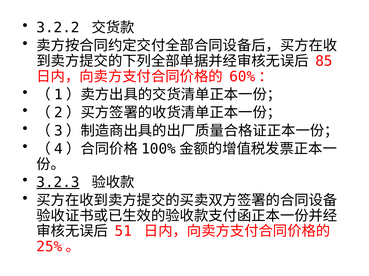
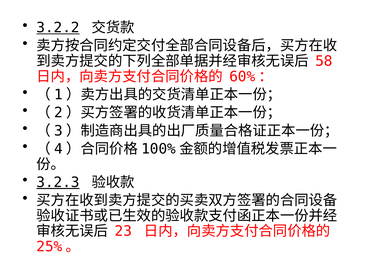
3.2.2 underline: none -> present
85: 85 -> 58
51: 51 -> 23
